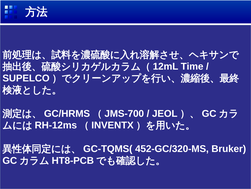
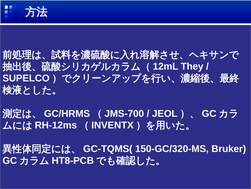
Time: Time -> They
452-GC/320-MS: 452-GC/320-MS -> 150-GC/320-MS
